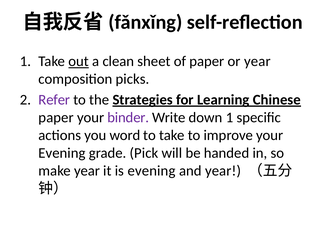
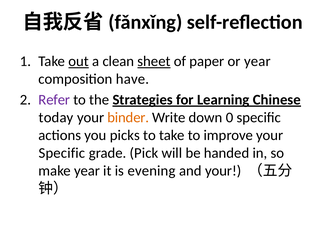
sheet underline: none -> present
picks: picks -> have
paper at (56, 117): paper -> today
binder colour: purple -> orange
down 1: 1 -> 0
word: word -> picks
Evening at (62, 152): Evening -> Specific
and year: year -> your
